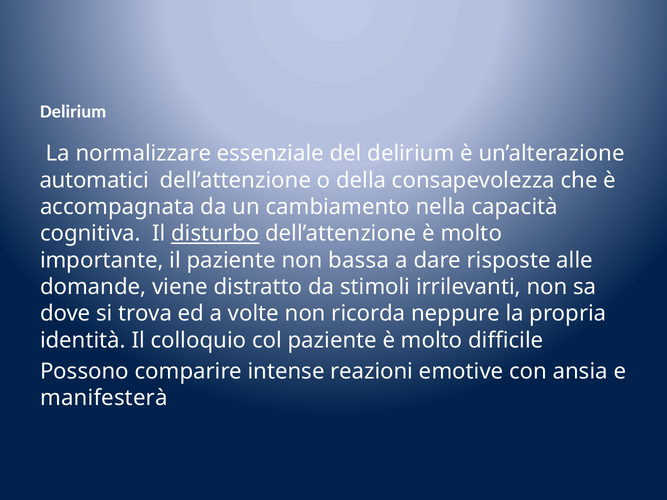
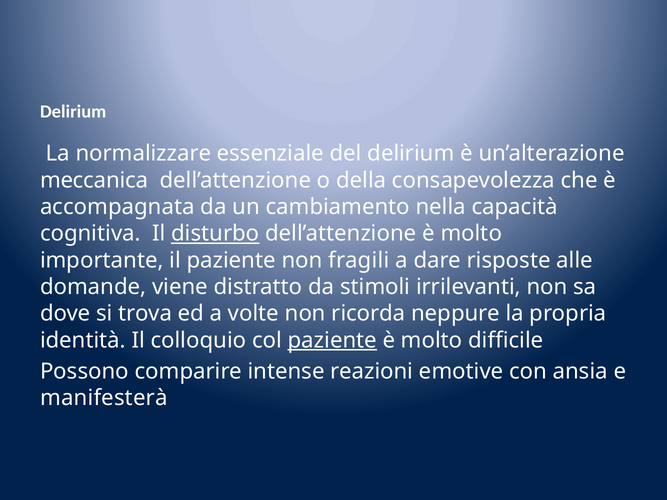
automatici: automatici -> meccanica
bassa: bassa -> fragili
paziente at (332, 340) underline: none -> present
